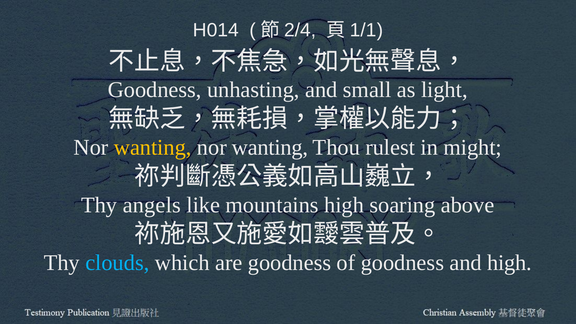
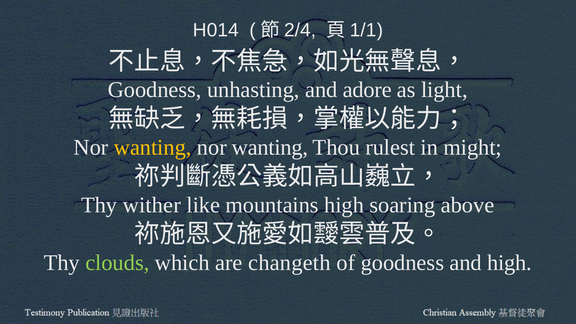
small: small -> adore
angels: angels -> wither
clouds colour: light blue -> light green
are goodness: goodness -> changeth
